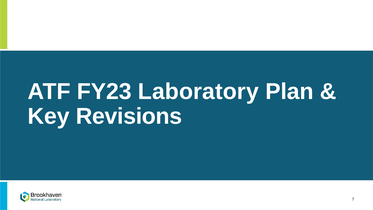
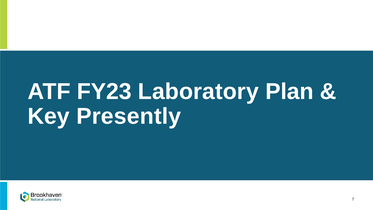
Revisions: Revisions -> Presently
